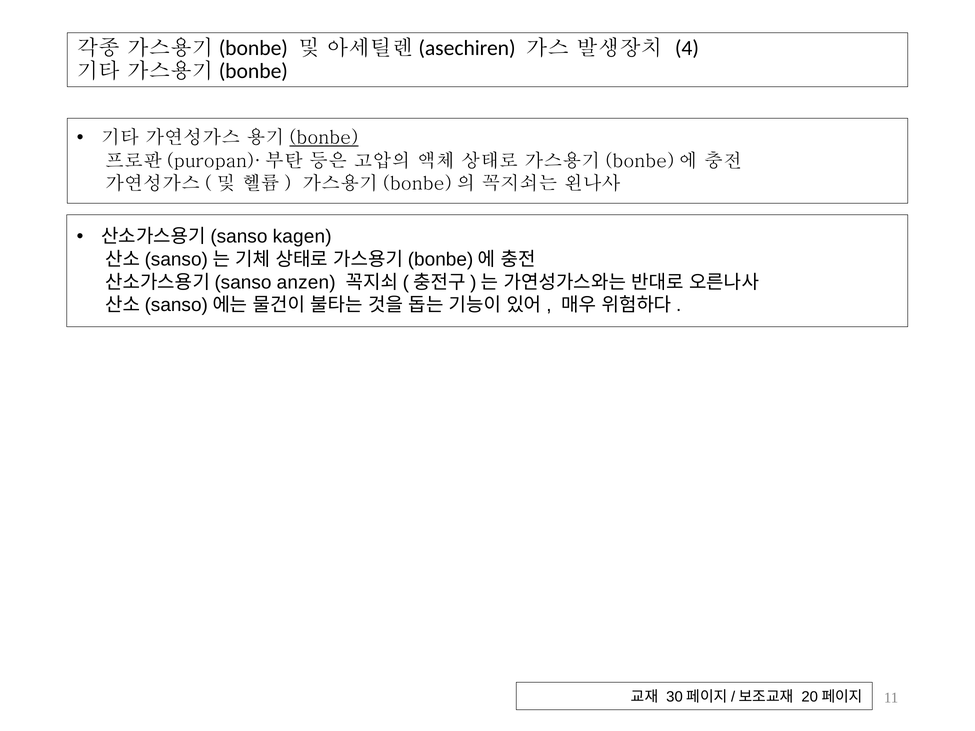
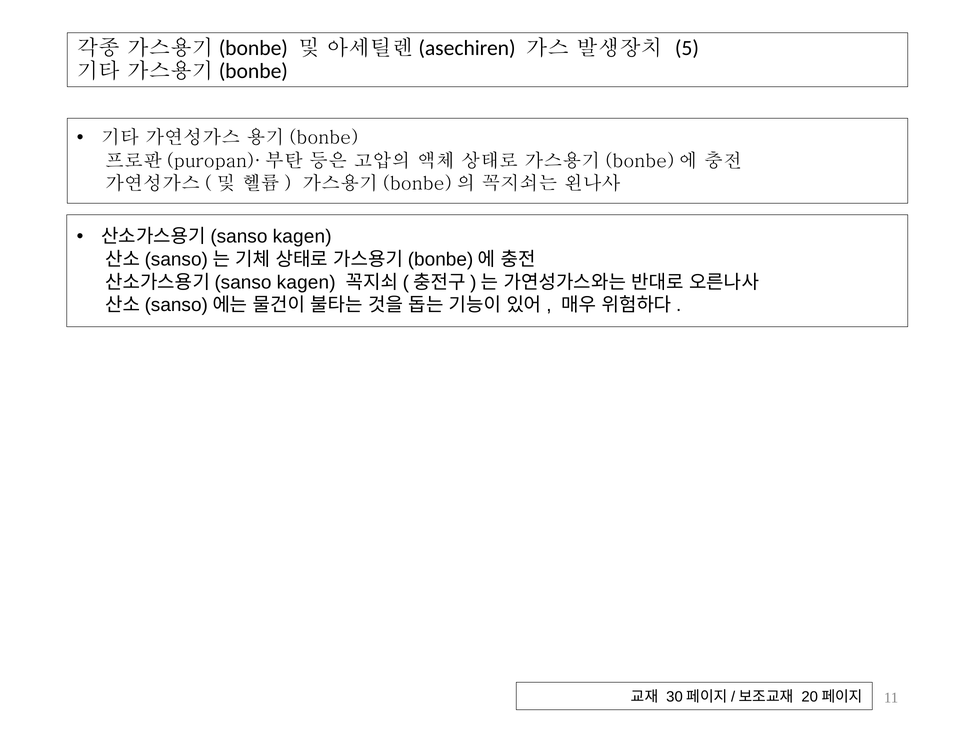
4: 4 -> 5
bonbe underline: present -> none
anzen at (306, 282): anzen -> kagen
